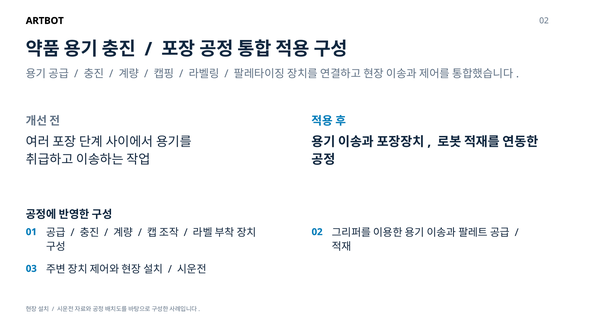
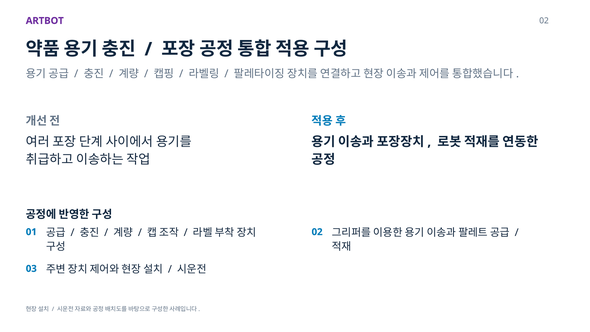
ARTBOT colour: black -> purple
